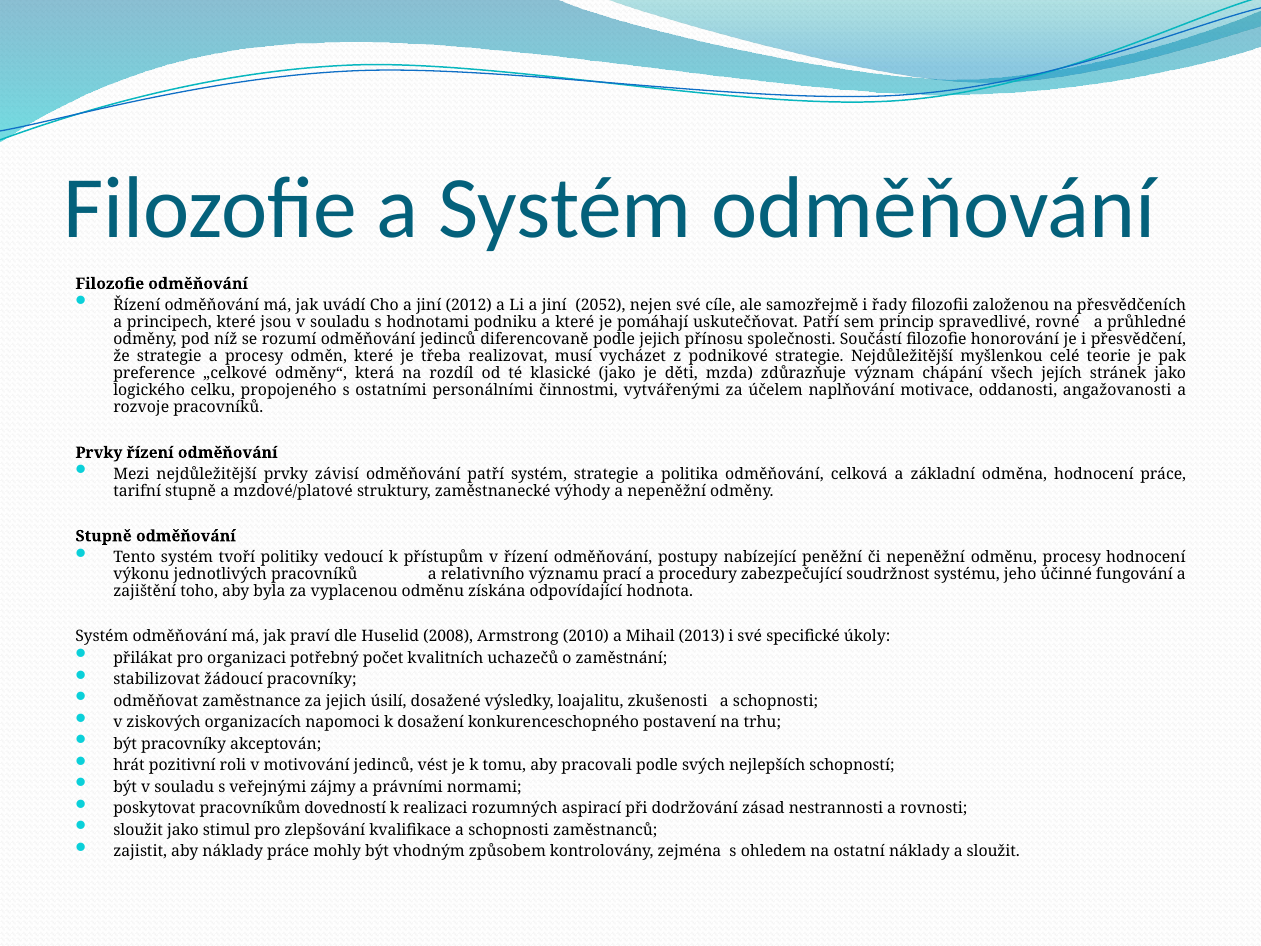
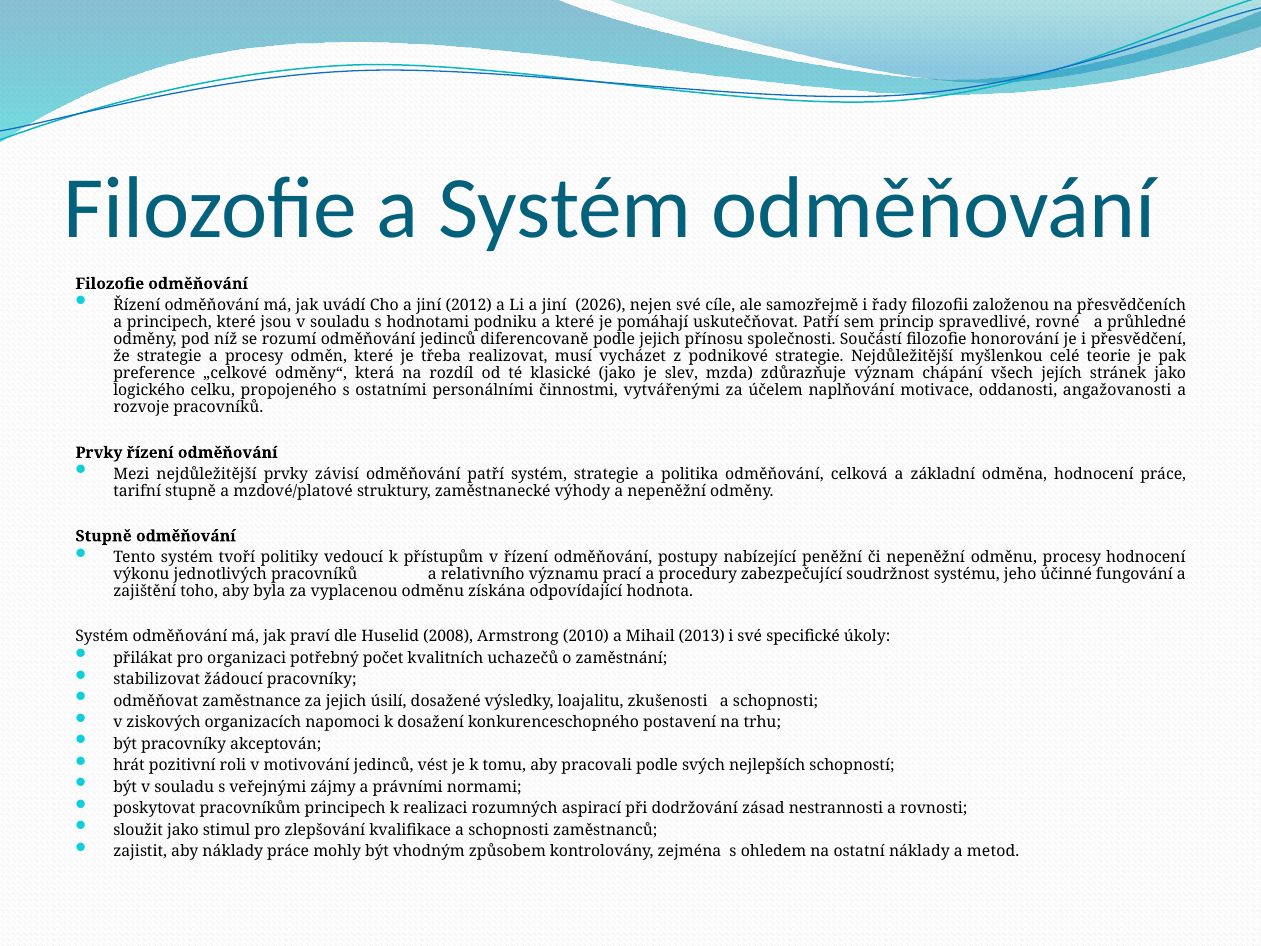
2052: 2052 -> 2026
děti: děti -> slev
pracovníkům dovedností: dovedností -> principech
a sloužit: sloužit -> metod
